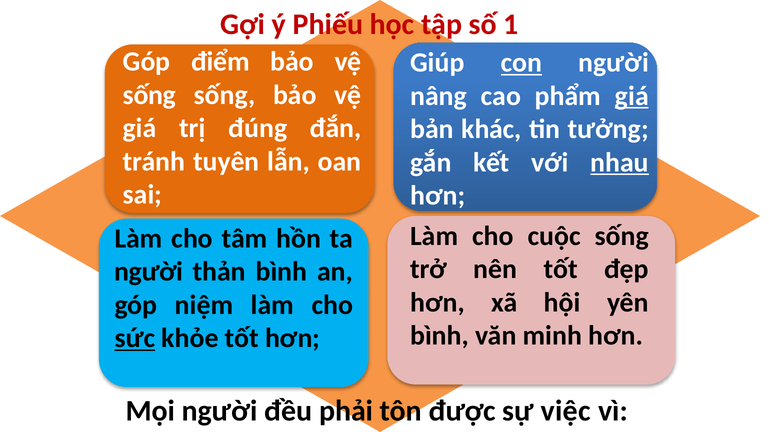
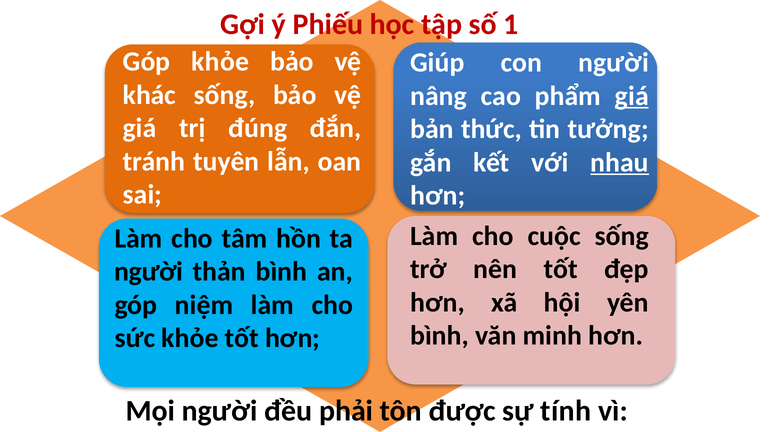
Góp điểm: điểm -> khỏe
con underline: present -> none
sống at (149, 95): sống -> khác
khác: khác -> thức
sức underline: present -> none
việc: việc -> tính
